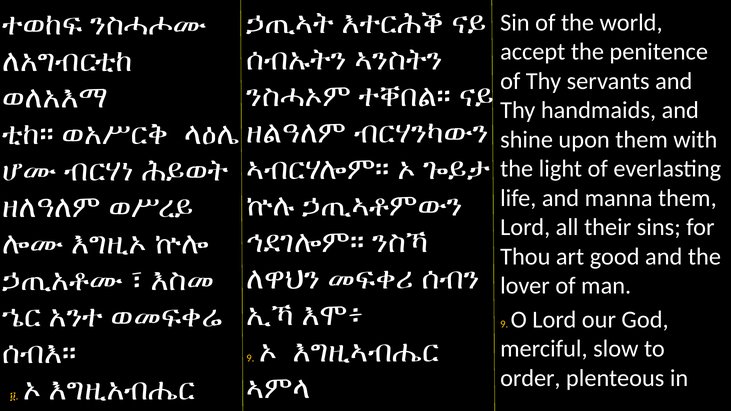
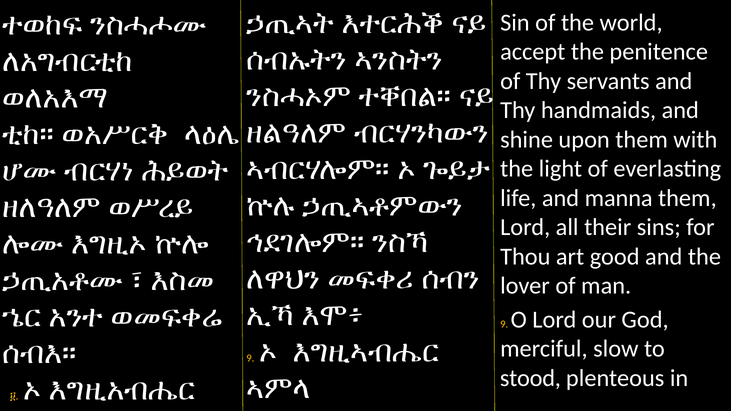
order: order -> stood
